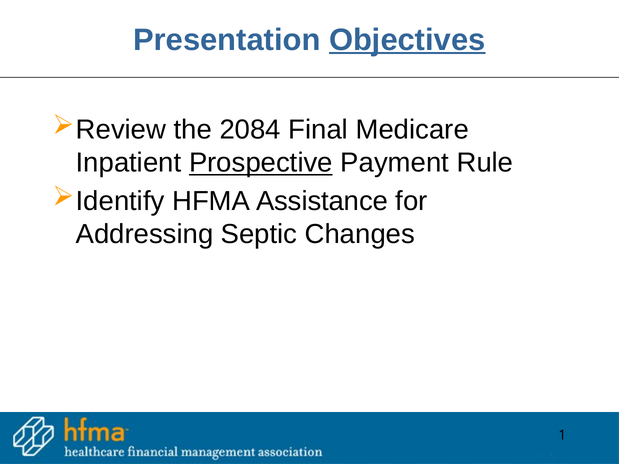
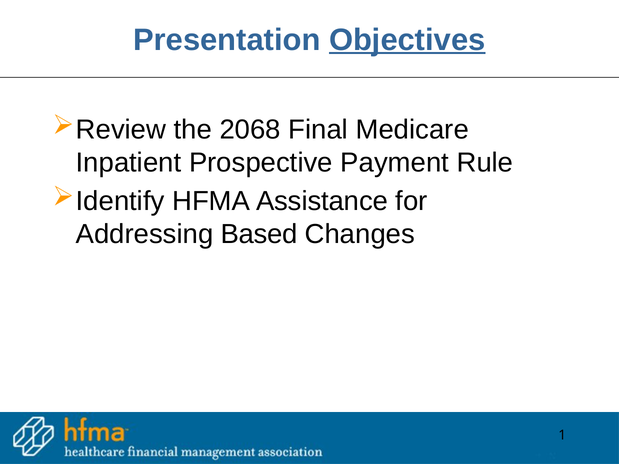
2084: 2084 -> 2068
Prospective underline: present -> none
Septic: Septic -> Based
